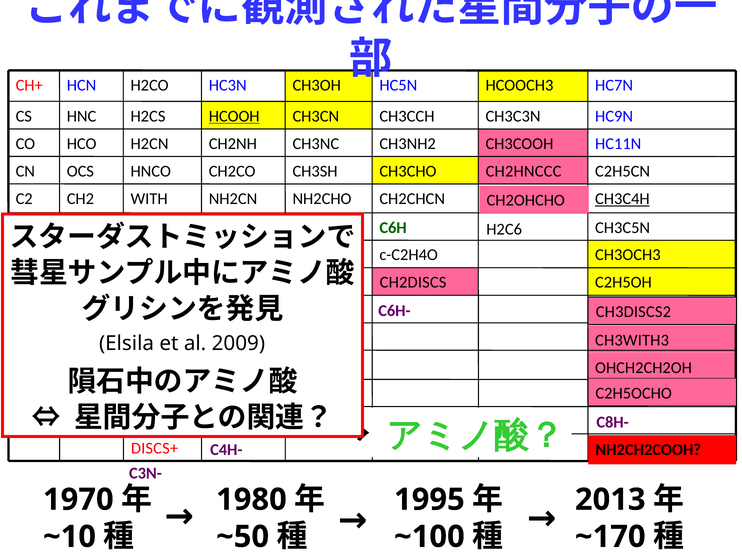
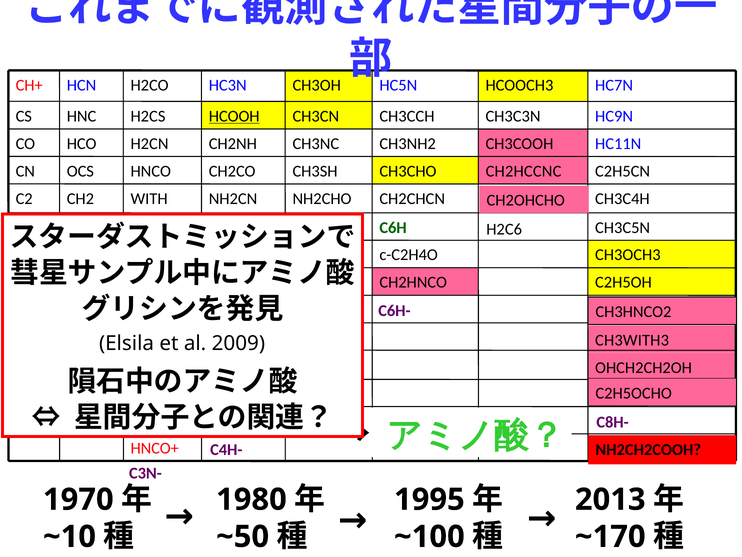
CH2HNCCC: CH2HNCCC -> CH2HCCNC
CH3C4H underline: present -> none
CH2DISCS: CH2DISCS -> CH2HNCO
CH3DISCS2: CH3DISCS2 -> CH3HNCO2
DISCS+: DISCS+ -> HNCO+
